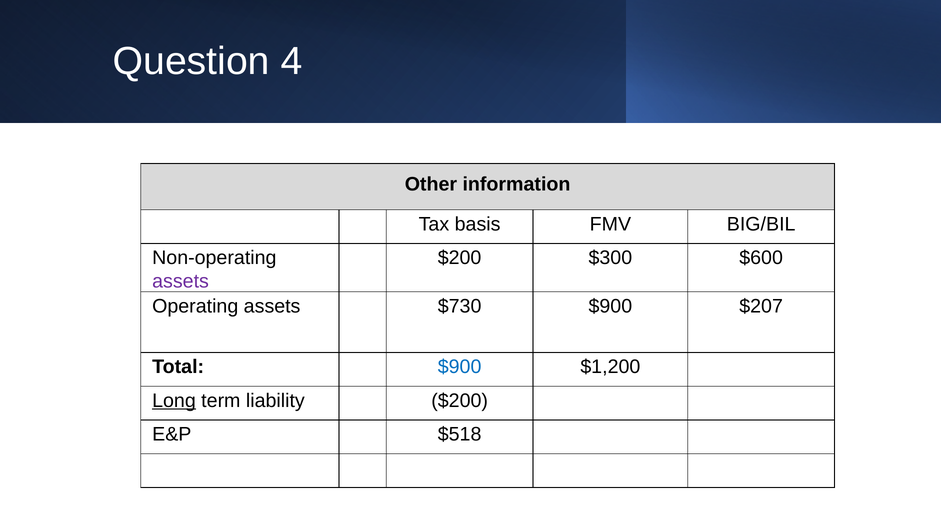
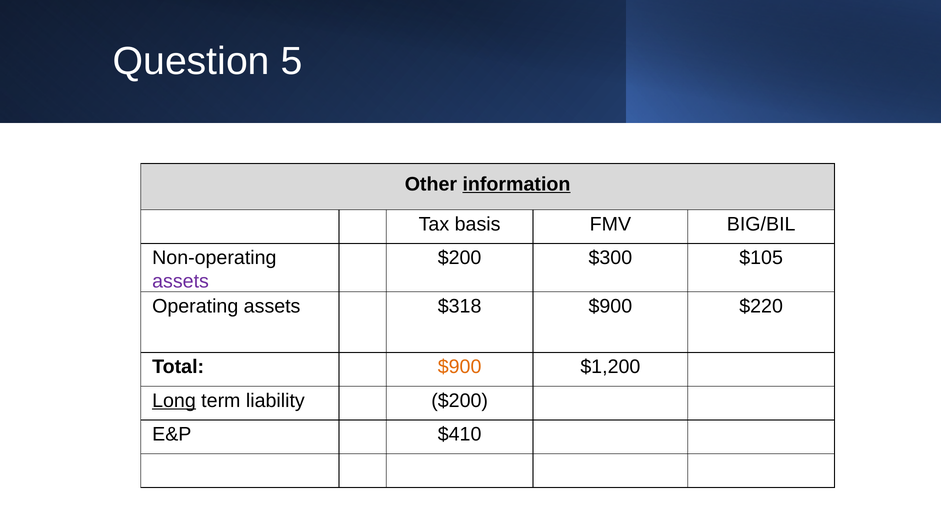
4: 4 -> 5
information underline: none -> present
$600: $600 -> $105
$730: $730 -> $318
$207: $207 -> $220
$900 at (460, 367) colour: blue -> orange
$518: $518 -> $410
